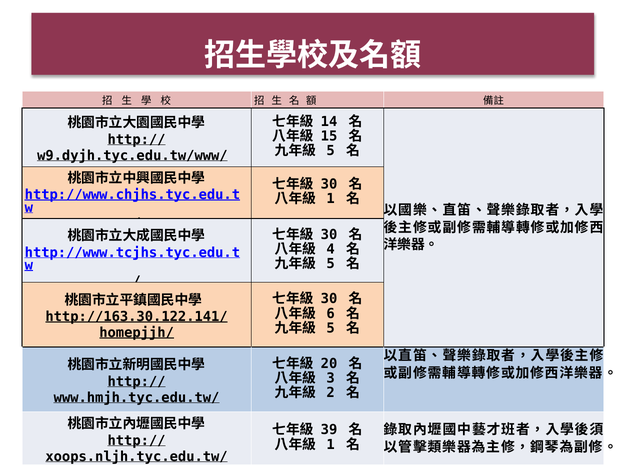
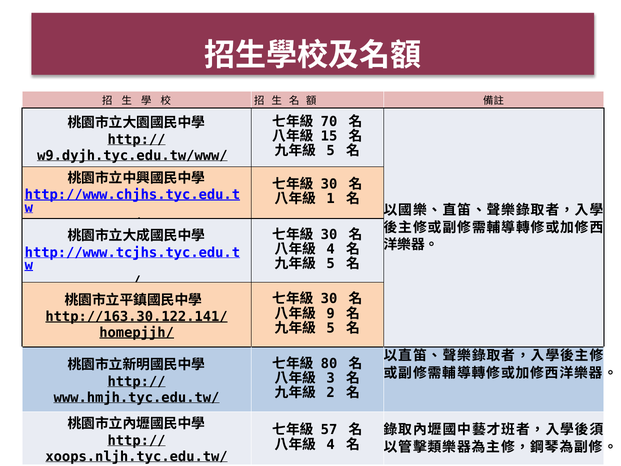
14: 14 -> 70
6: 6 -> 9
20: 20 -> 80
39: 39 -> 57
1 at (331, 444): 1 -> 4
